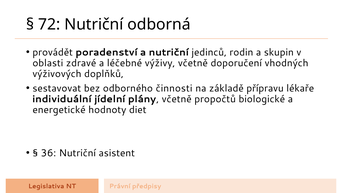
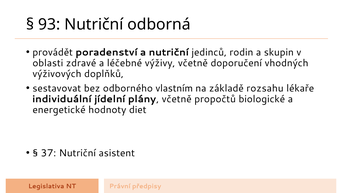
72: 72 -> 93
činnosti: činnosti -> vlastním
přípravu: přípravu -> rozsahu
36: 36 -> 37
